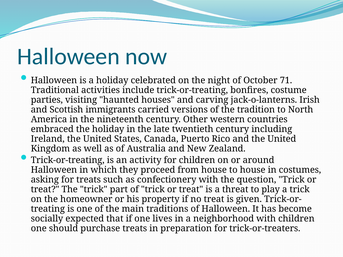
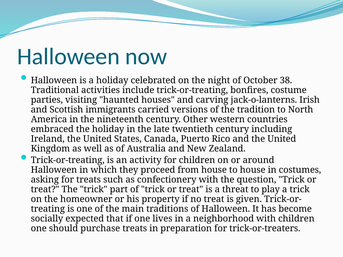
71: 71 -> 38
